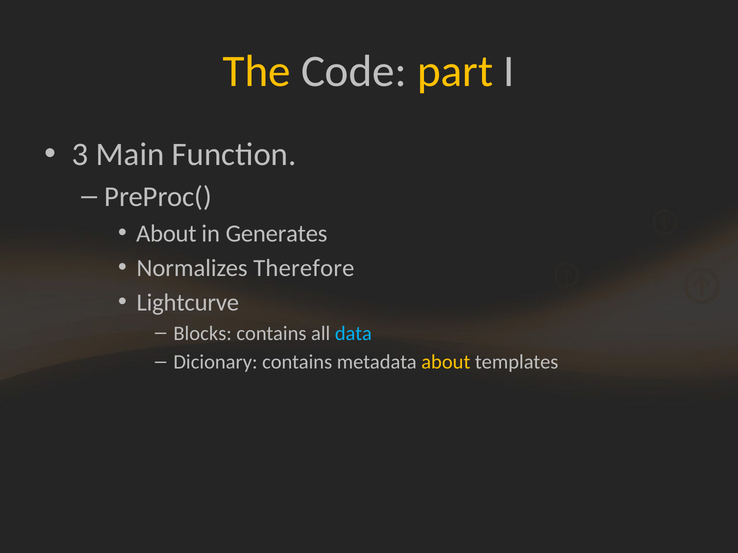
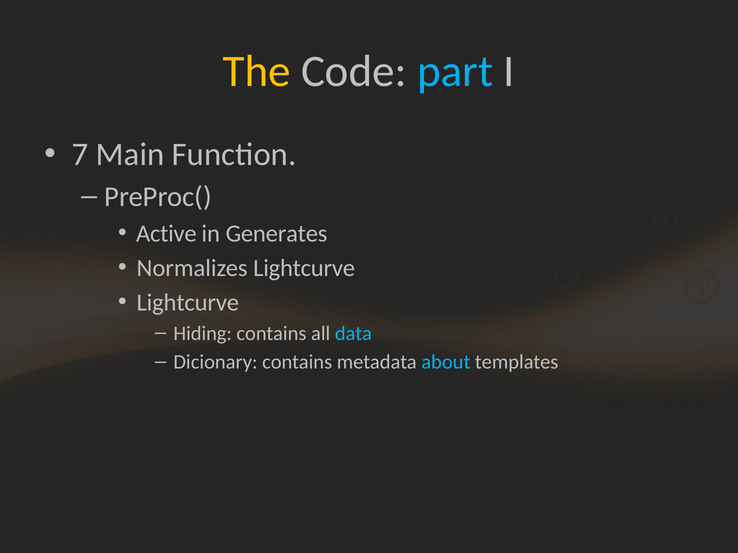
part colour: yellow -> light blue
3: 3 -> 7
About at (166, 234): About -> Active
Normalizes Therefore: Therefore -> Lightcurve
Blocks: Blocks -> Hiding
about at (446, 362) colour: yellow -> light blue
